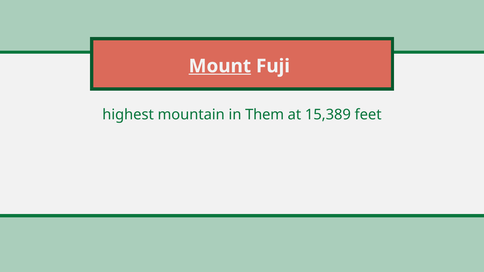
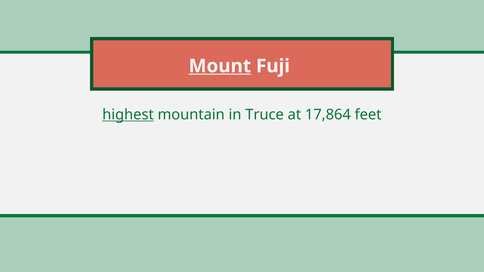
highest underline: none -> present
Them: Them -> Truce
15,389: 15,389 -> 17,864
